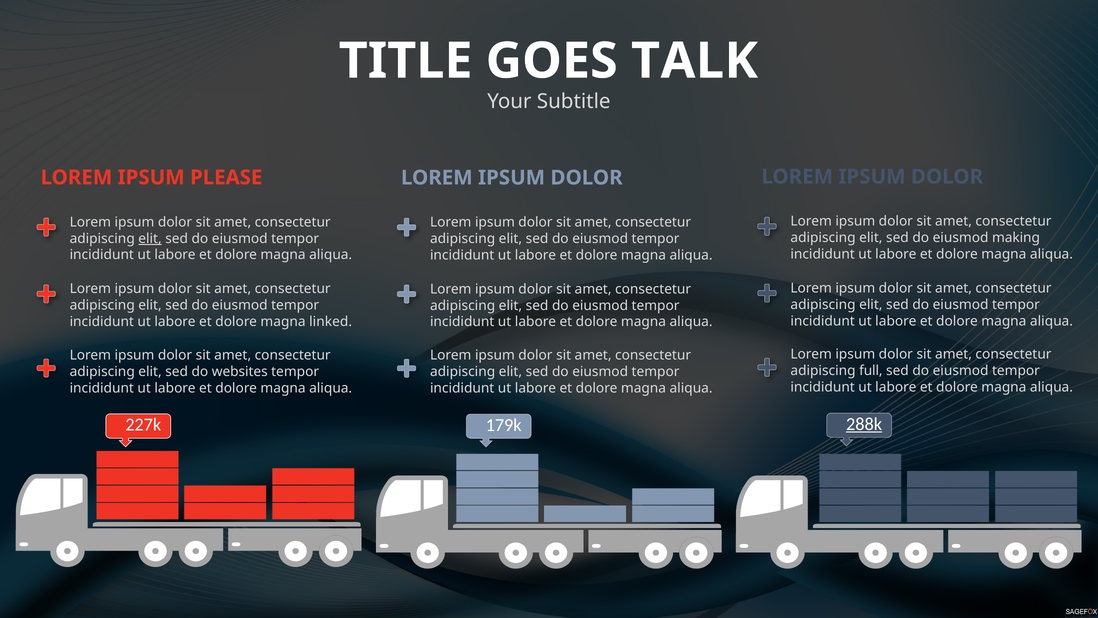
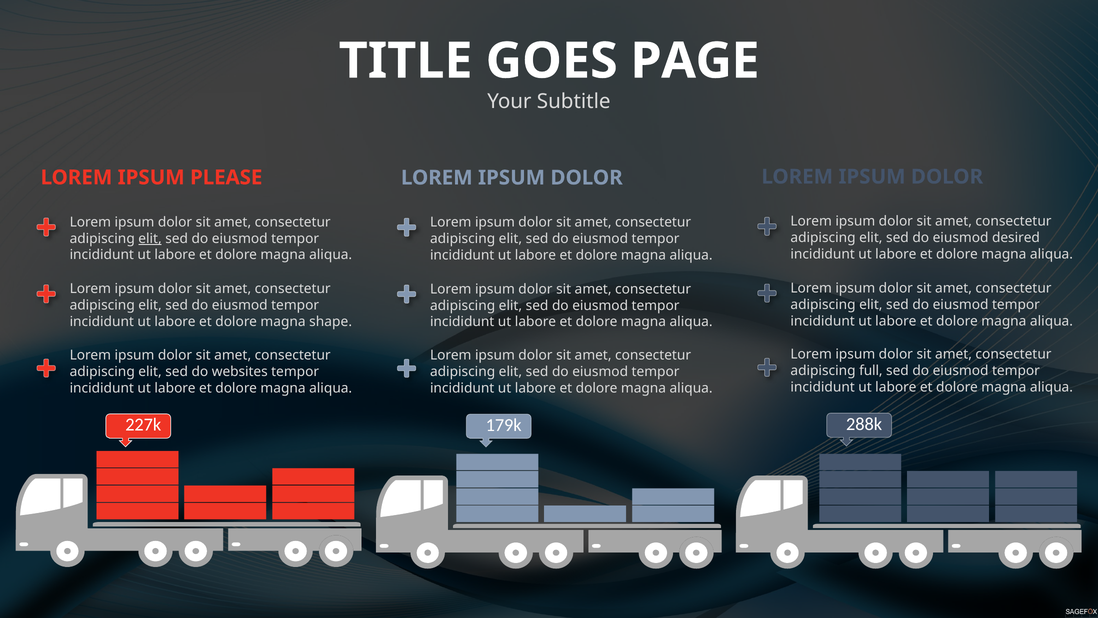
TALK: TALK -> PAGE
making: making -> desired
linked: linked -> shape
288k underline: present -> none
